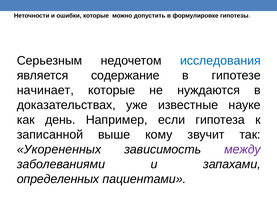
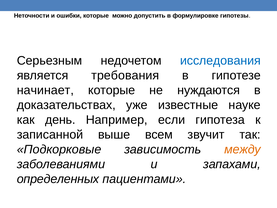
содержание: содержание -> требования
кому: кому -> всем
Укорененных: Укорененных -> Подкорковые
между colour: purple -> orange
